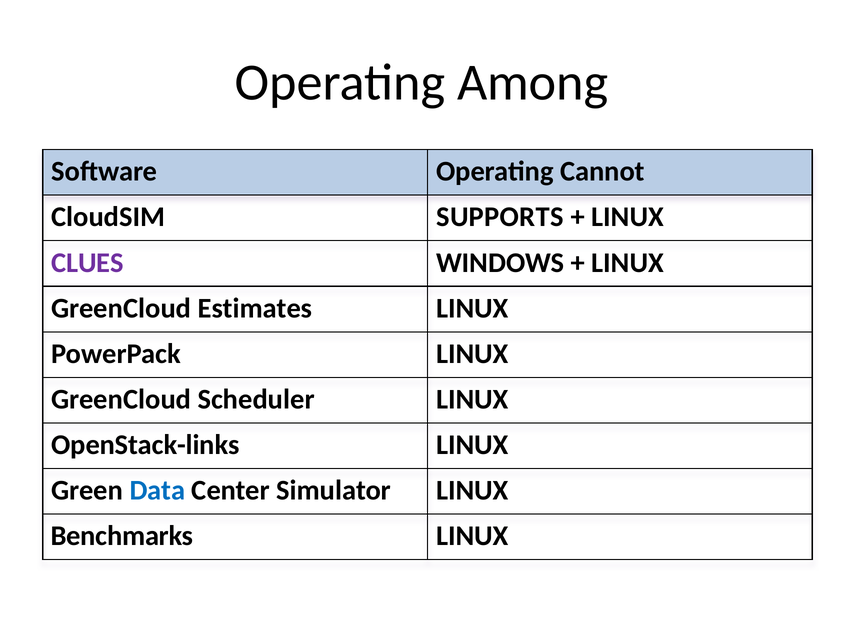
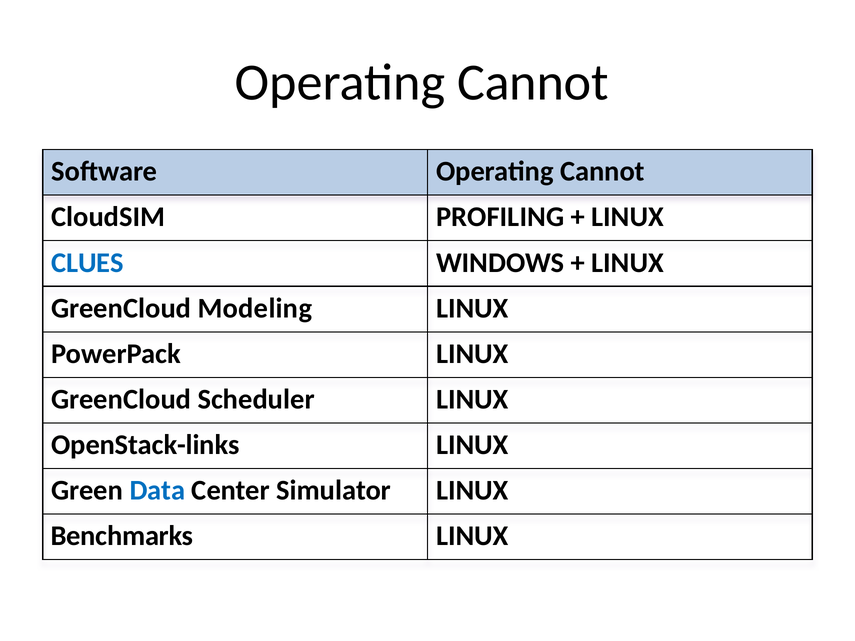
Among at (533, 83): Among -> Cannot
SUPPORTS: SUPPORTS -> PROFILING
CLUES colour: purple -> blue
Estimates: Estimates -> Modeling
